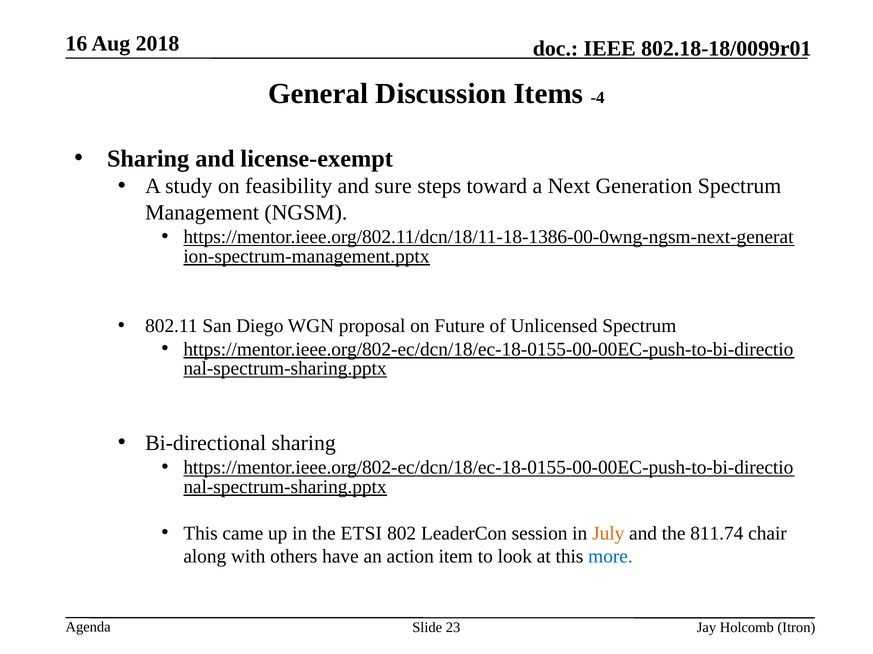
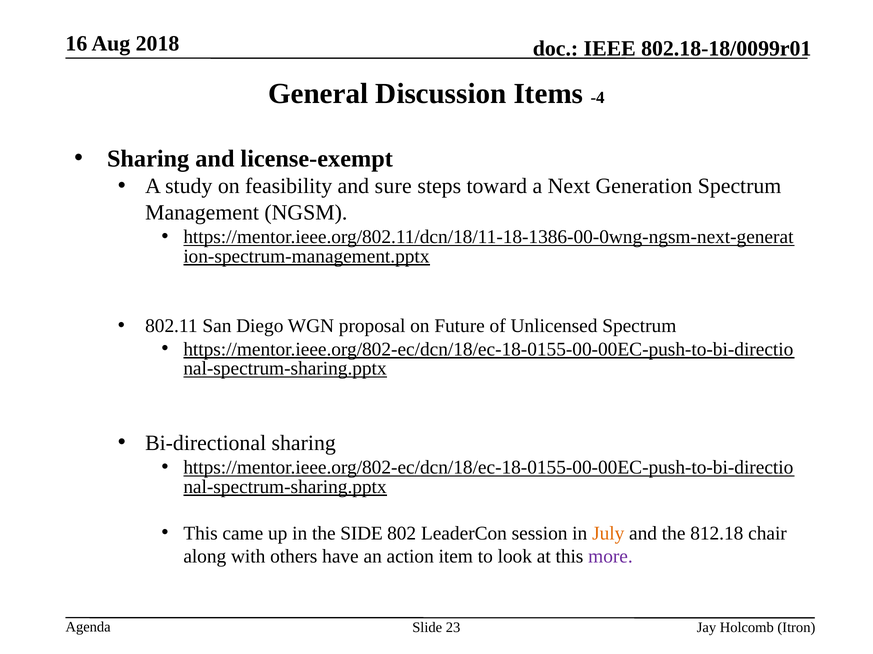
ETSI: ETSI -> SIDE
811.74: 811.74 -> 812.18
more colour: blue -> purple
